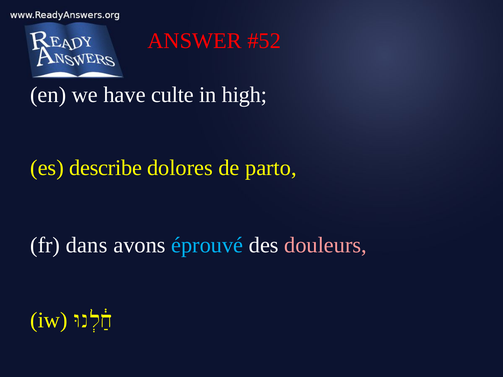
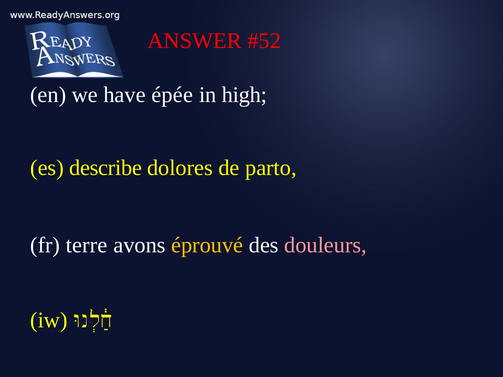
culte: culte -> épée
dans: dans -> terre
éprouvé colour: light blue -> yellow
